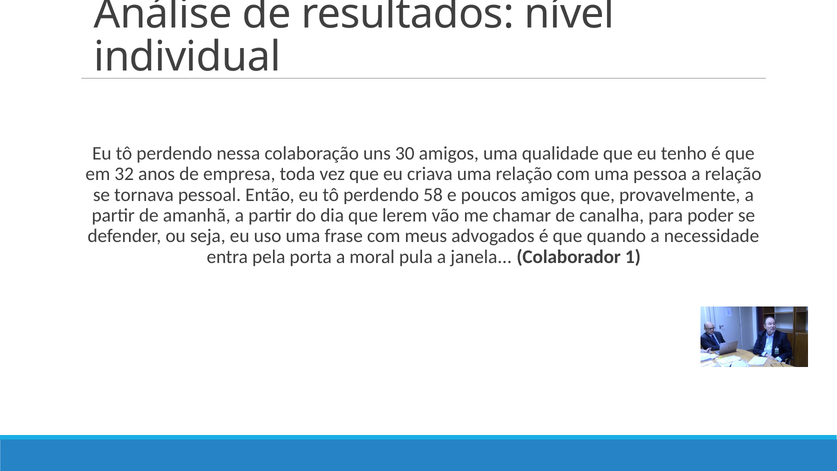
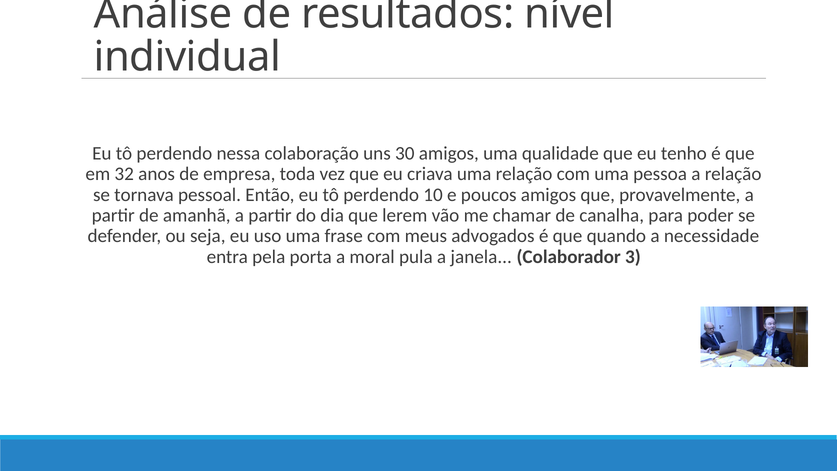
58: 58 -> 10
1: 1 -> 3
